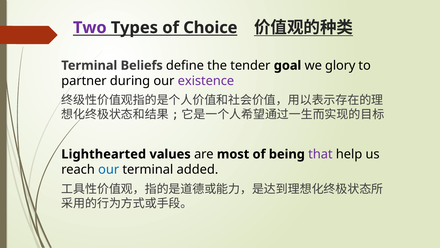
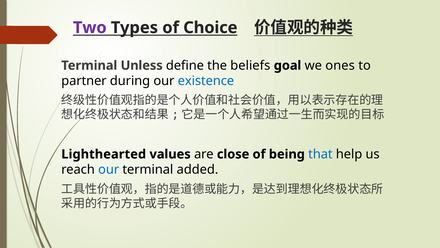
Beliefs: Beliefs -> Unless
tender: tender -> beliefs
glory: glory -> ones
existence colour: purple -> blue
most: most -> close
that colour: purple -> blue
